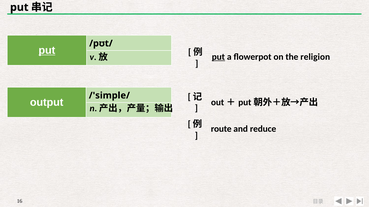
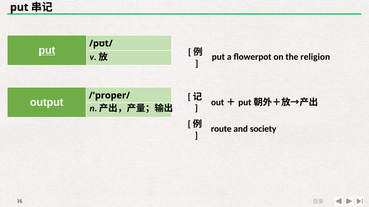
put at (218, 57) underline: present -> none
/'simple/: /'simple/ -> /'proper/
reduce: reduce -> society
